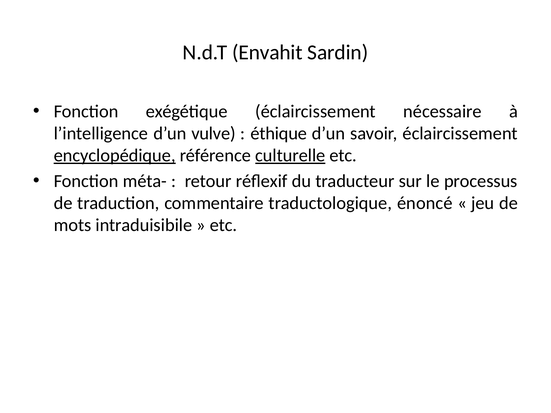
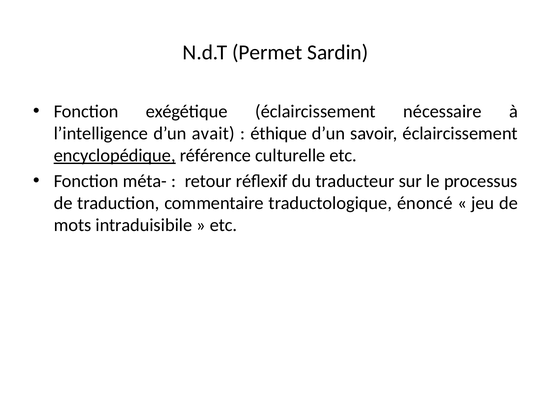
Envahit: Envahit -> Permet
vulve: vulve -> avait
culturelle underline: present -> none
